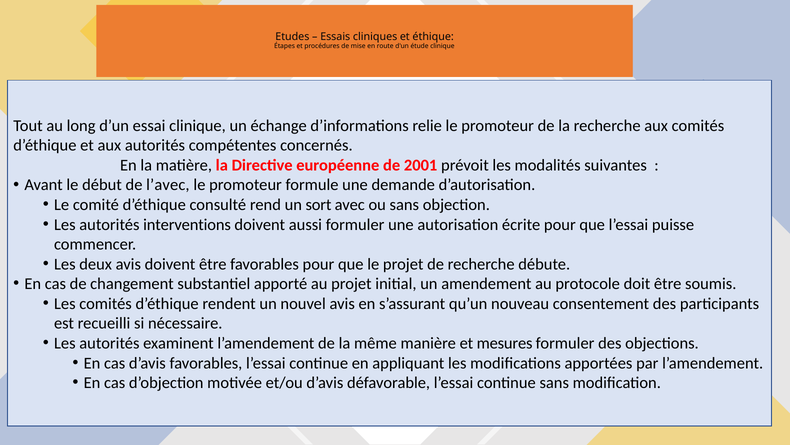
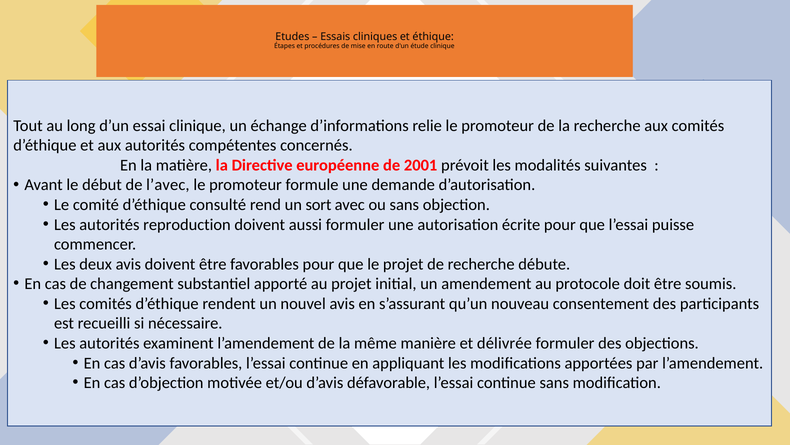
interventions: interventions -> reproduction
mesures: mesures -> délivrée
